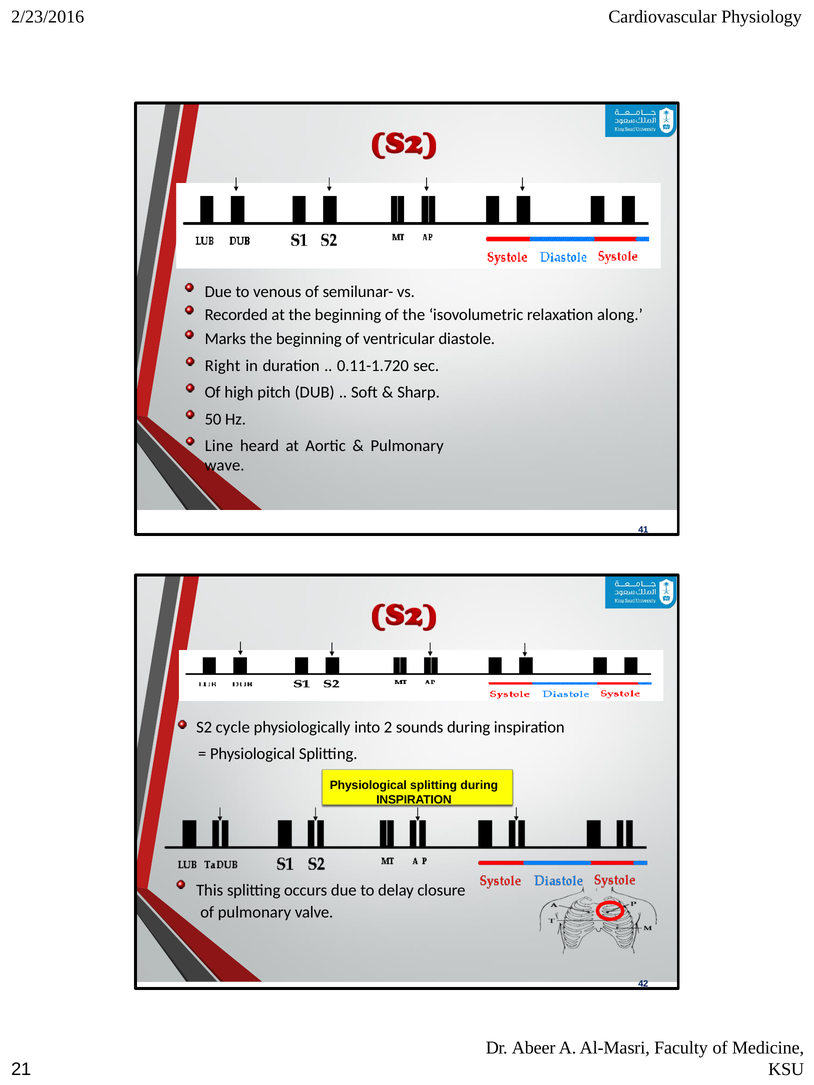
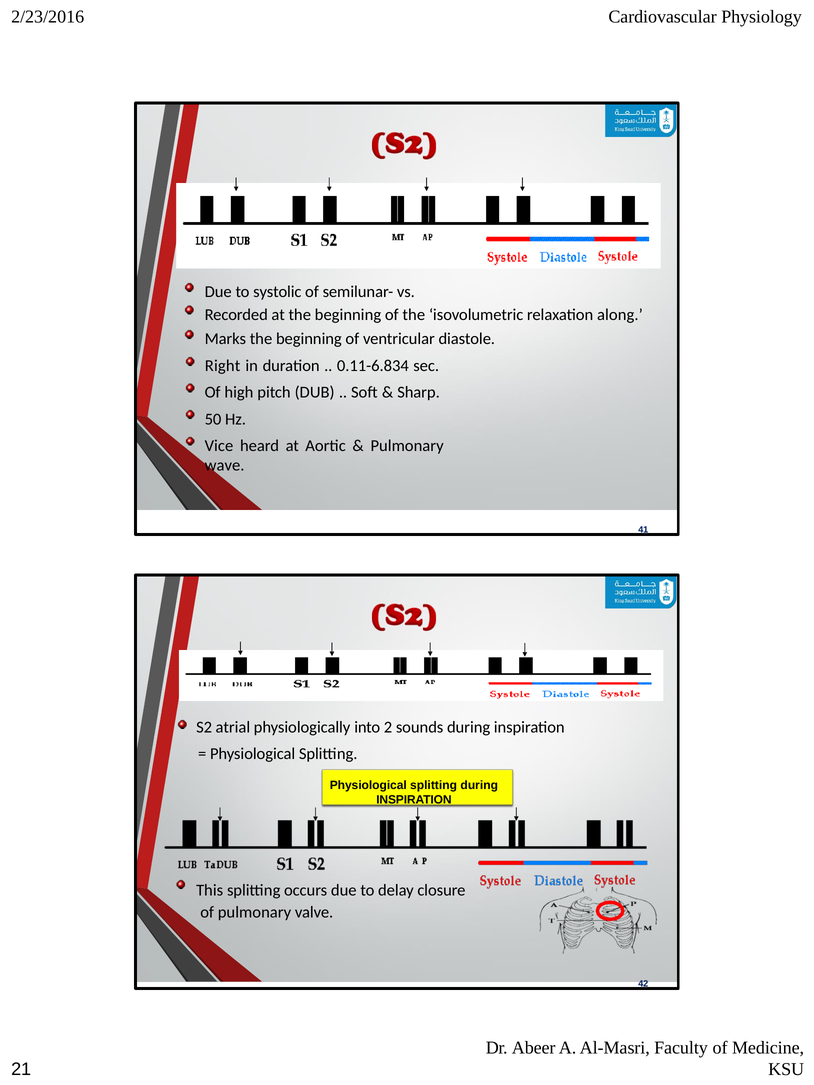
venous: venous -> systolic
0.11-1.720: 0.11-1.720 -> 0.11-6.834
Line: Line -> Vice
cycle: cycle -> atrial
